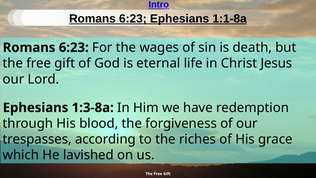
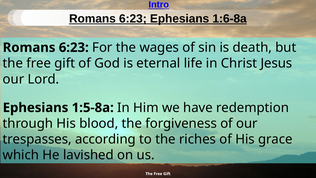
1:1-8a: 1:1-8a -> 1:6-8a
1:3-8a: 1:3-8a -> 1:5-8a
